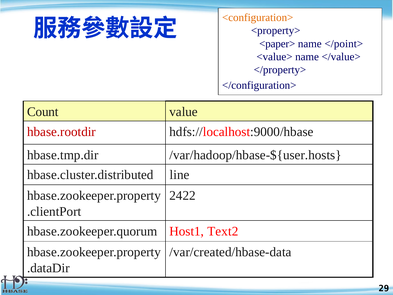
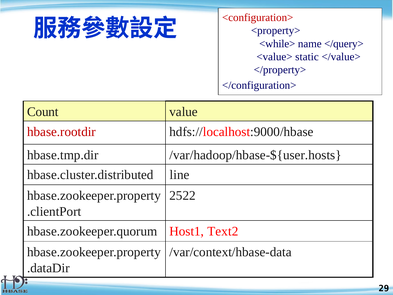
<configuration> colour: orange -> red
<paper>: <paper> -> <while>
</point>: </point> -> </query>
<value> name: name -> static
2422: 2422 -> 2522
/var/created/hbase-data: /var/created/hbase-data -> /var/context/hbase-data
